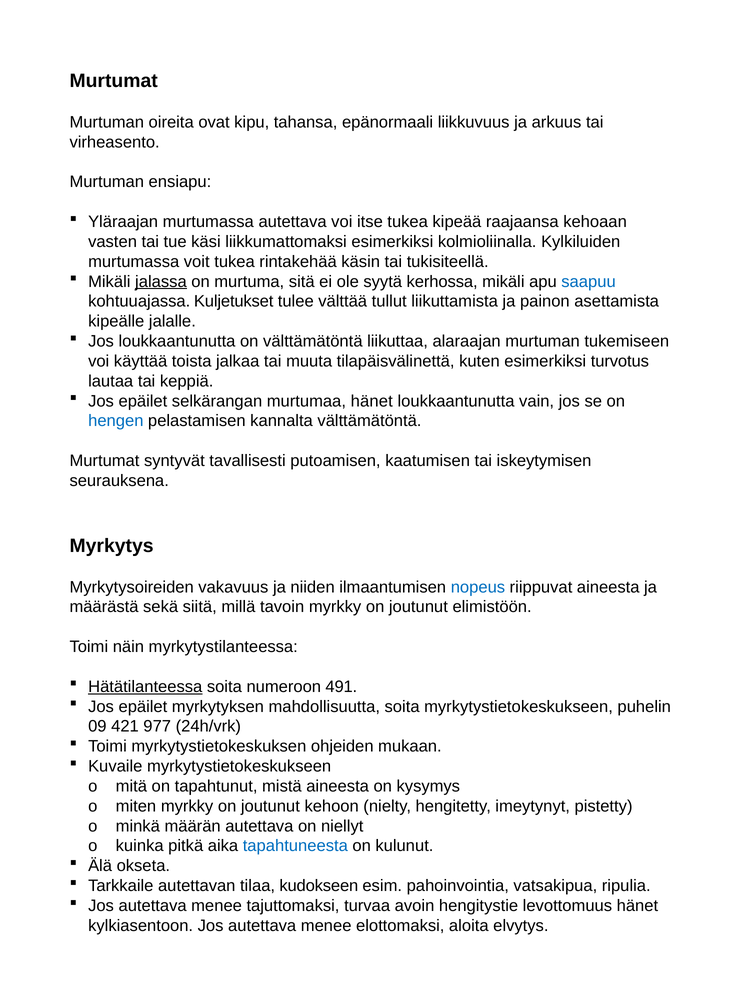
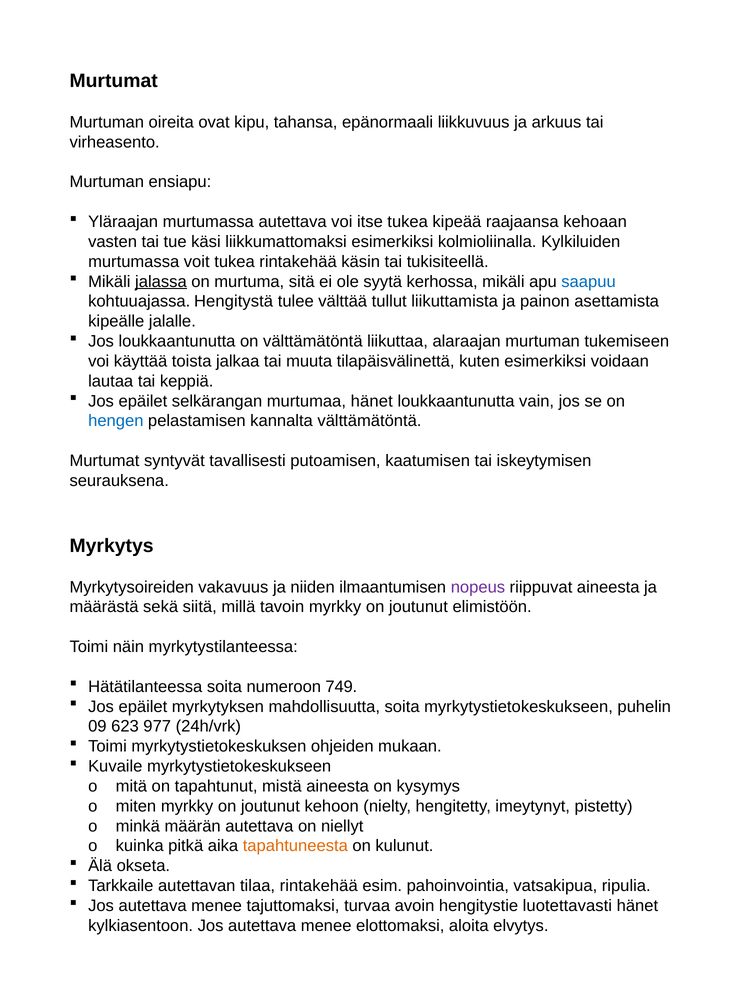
Kuljetukset: Kuljetukset -> Hengitystä
turvotus: turvotus -> voidaan
nopeus colour: blue -> purple
Hätätilanteessa underline: present -> none
491: 491 -> 749
421: 421 -> 623
tapahtuneesta colour: blue -> orange
tilaa kudokseen: kudokseen -> rintakehää
levottomuus: levottomuus -> luotettavasti
